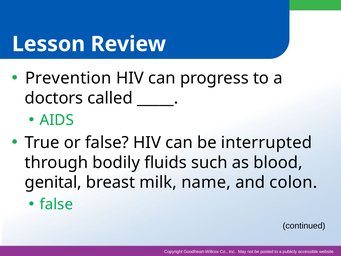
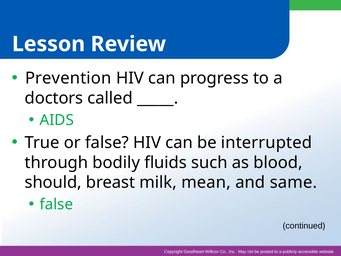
genital: genital -> should
name: name -> mean
colon: colon -> same
